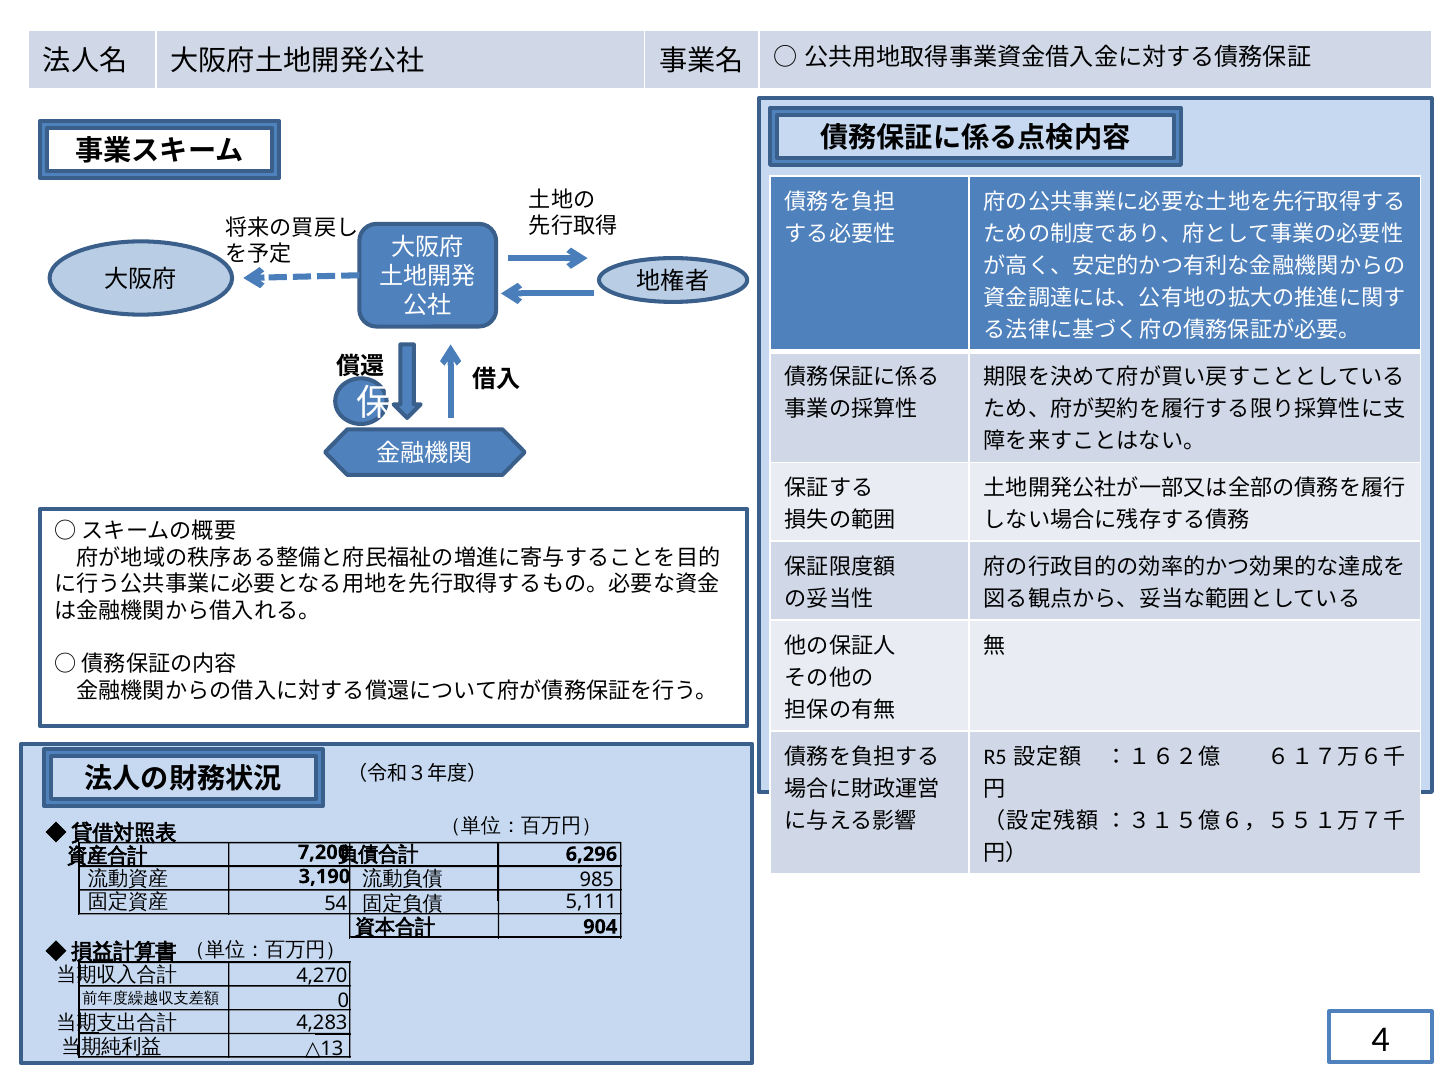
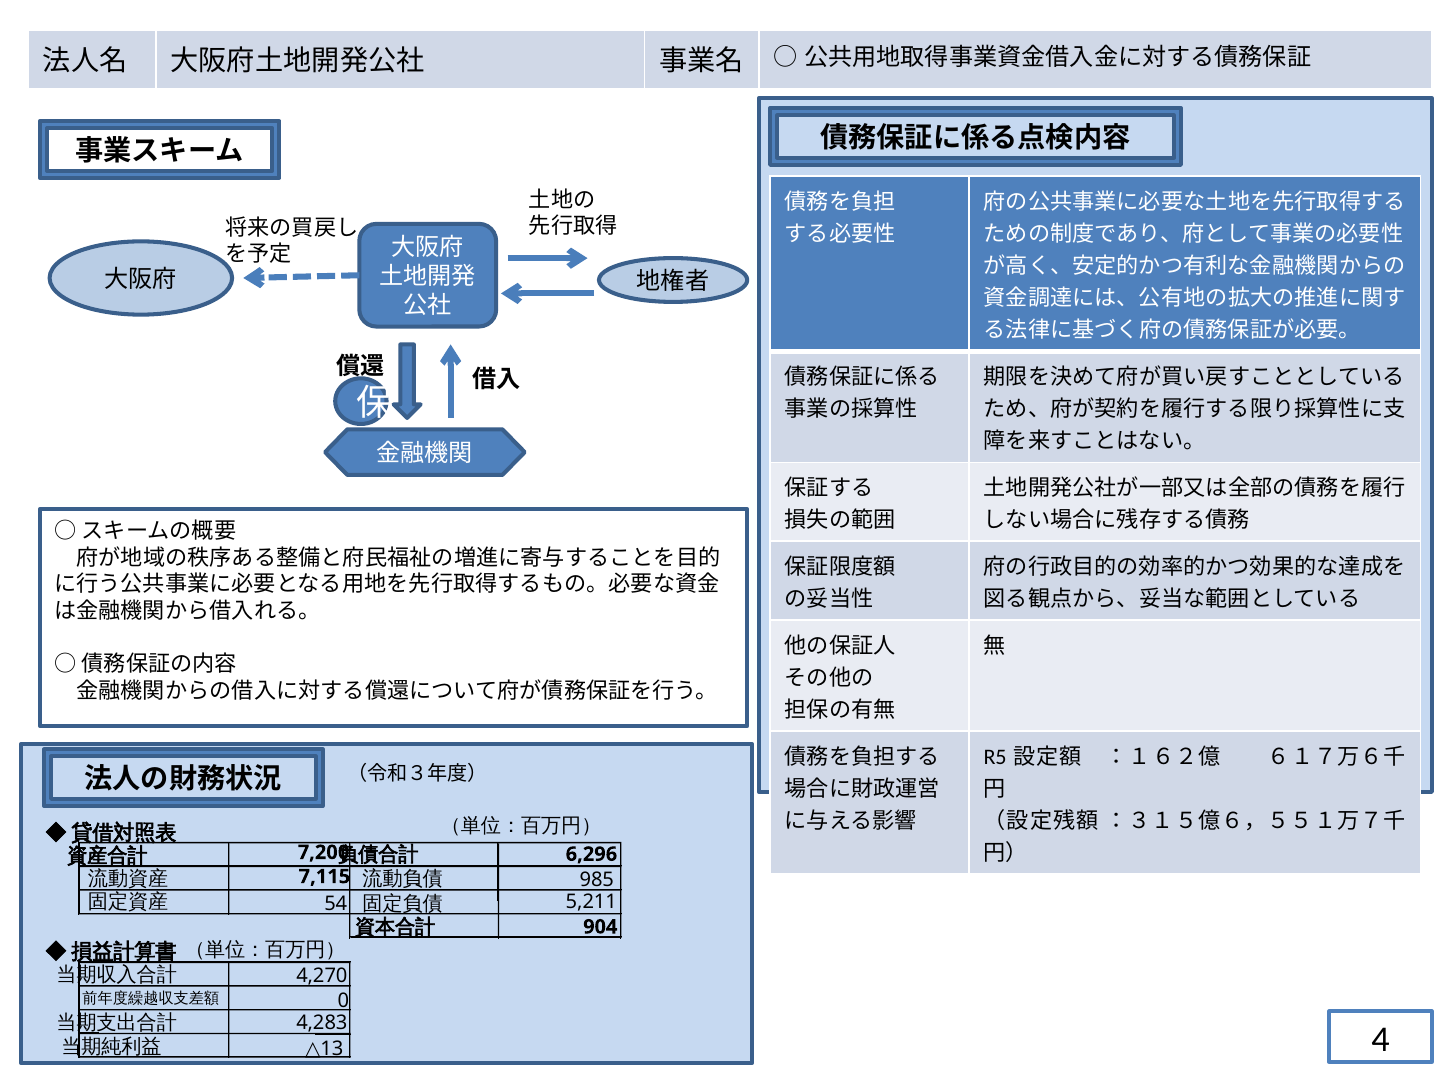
3,190: 3,190 -> 7,115
5,111: 5,111 -> 5,211
